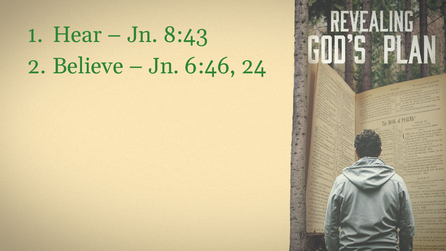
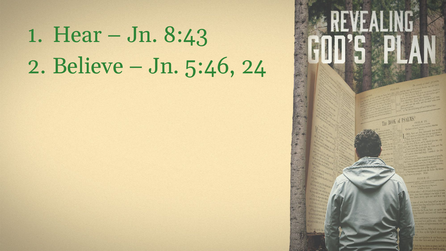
6:46: 6:46 -> 5:46
